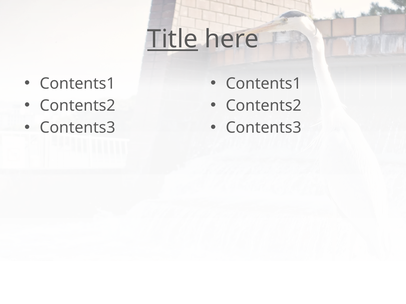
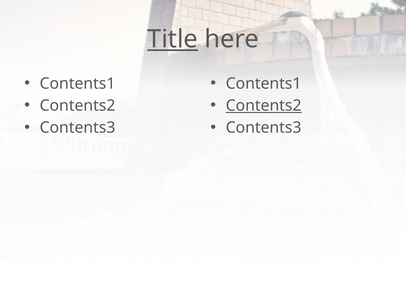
Contents2 at (264, 106) underline: none -> present
